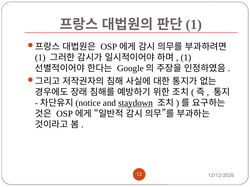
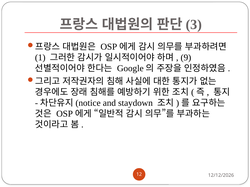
1 at (194, 25): 1 -> 3
1 at (186, 58): 1 -> 9
staydown underline: present -> none
